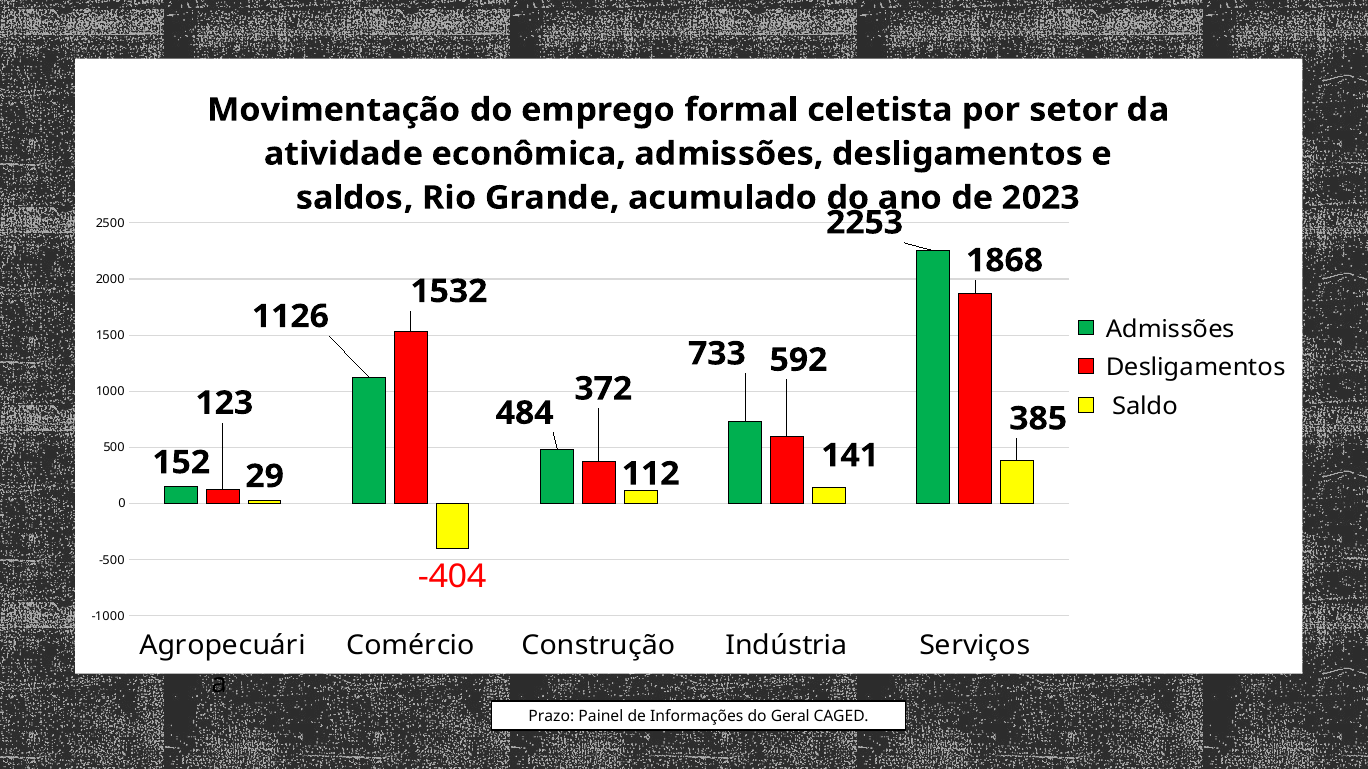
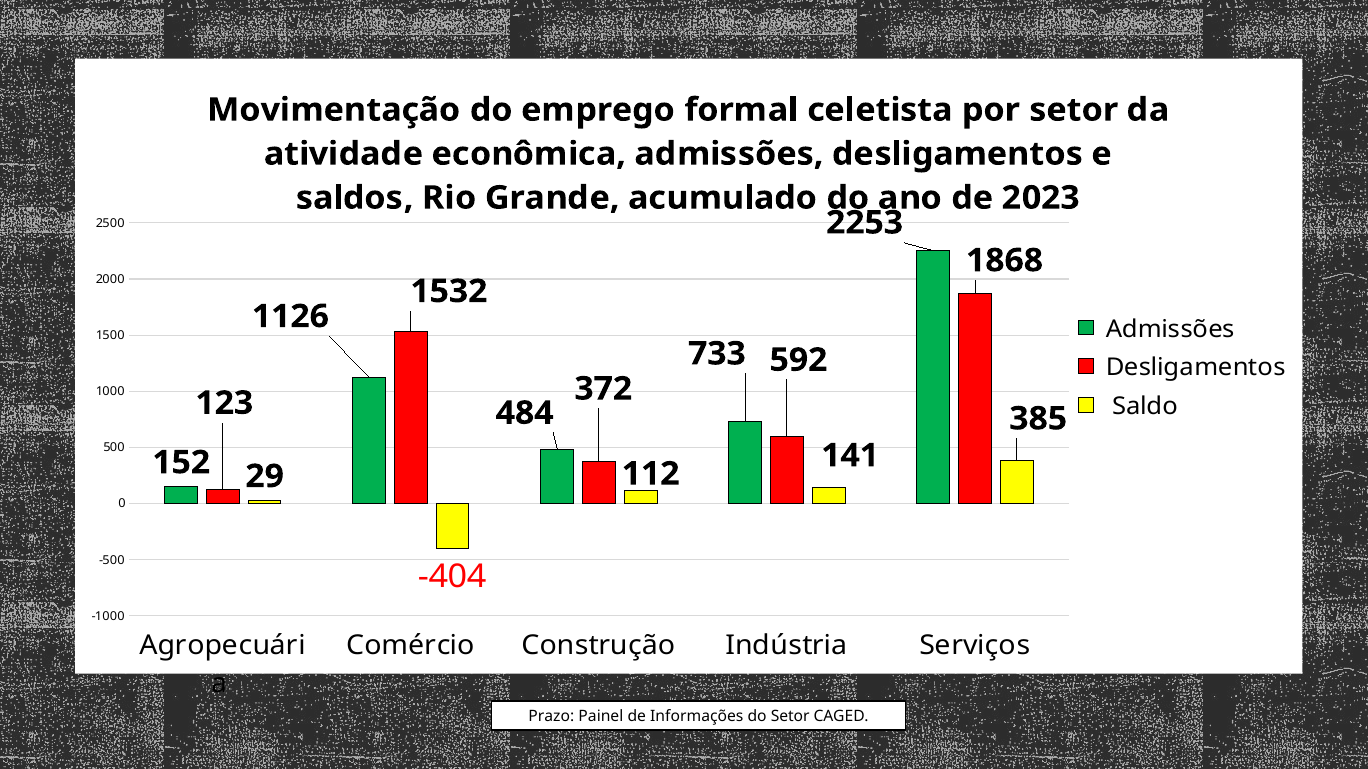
do Geral: Geral -> Setor
